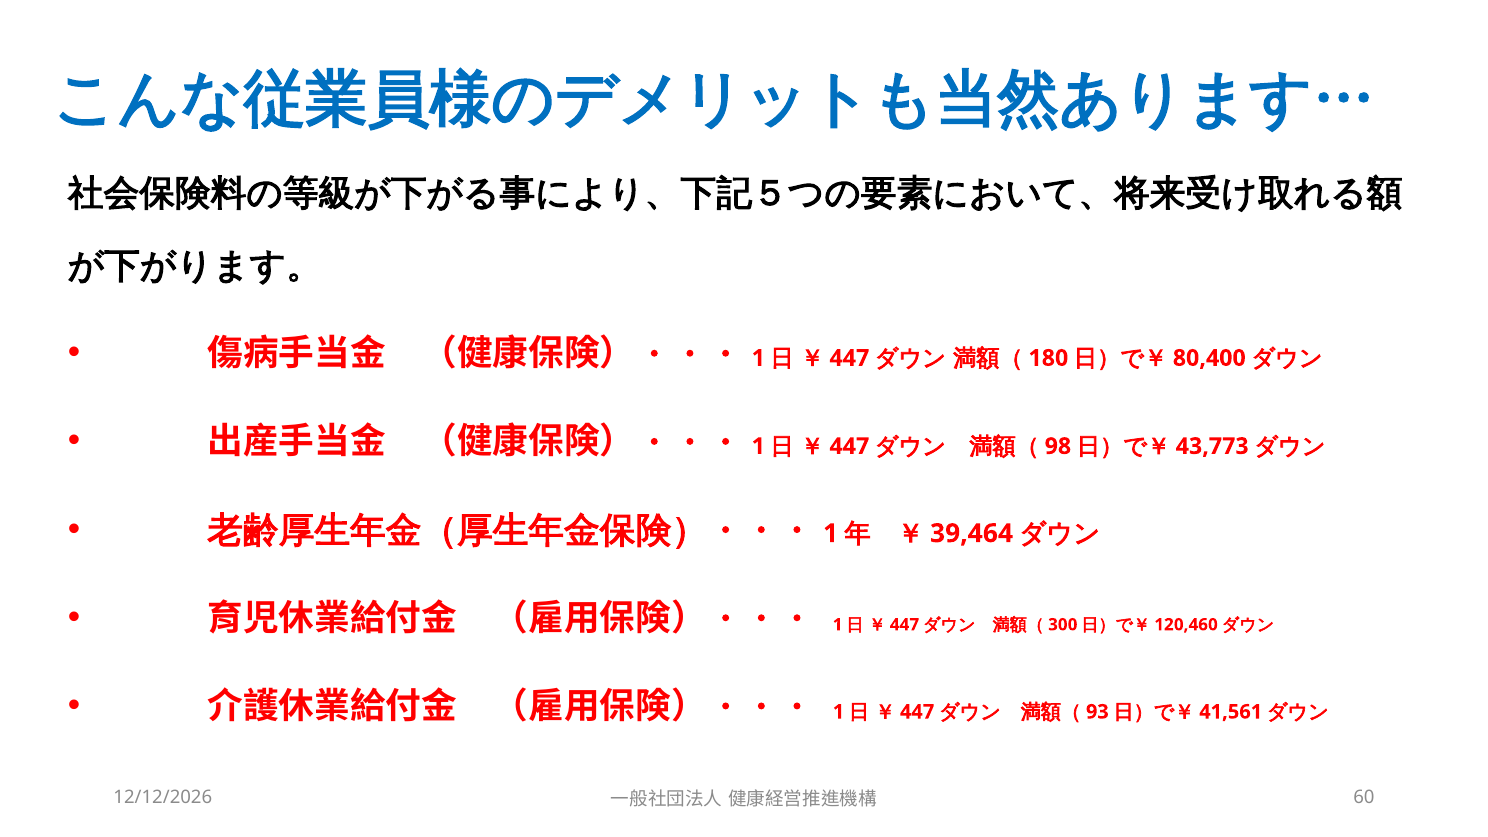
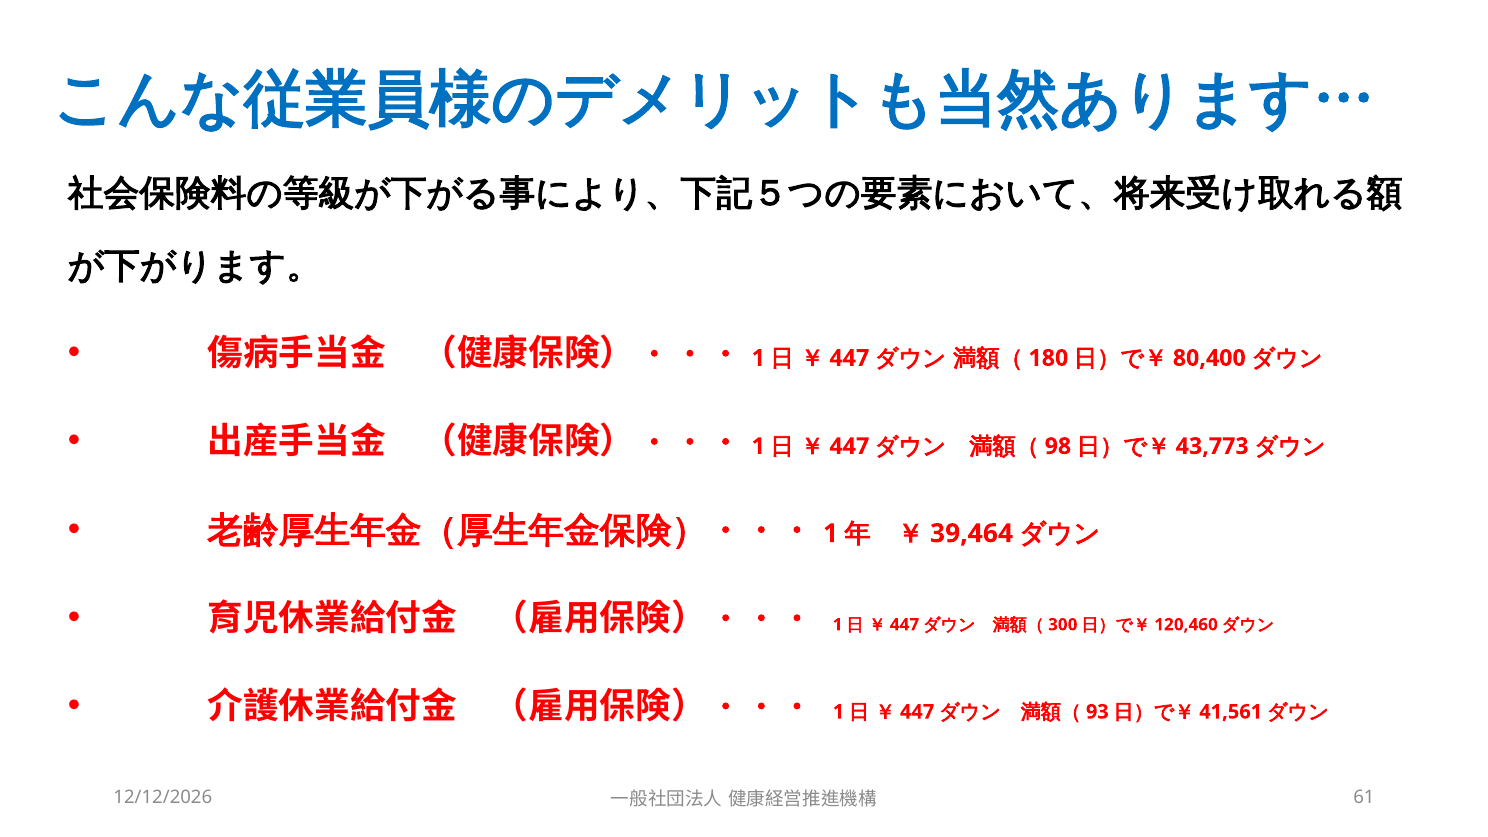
60: 60 -> 61
